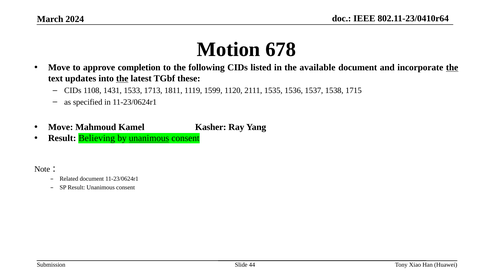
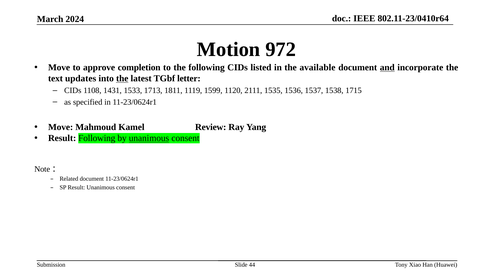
678: 678 -> 972
and underline: none -> present
the at (452, 67) underline: present -> none
these: these -> letter
Kasher: Kasher -> Review
Result Believing: Believing -> Following
